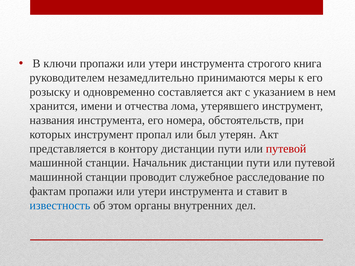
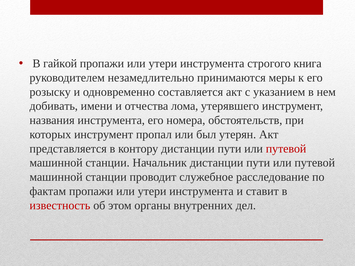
ключи: ключи -> гайкой
хранится: хранится -> добивать
известность colour: blue -> red
